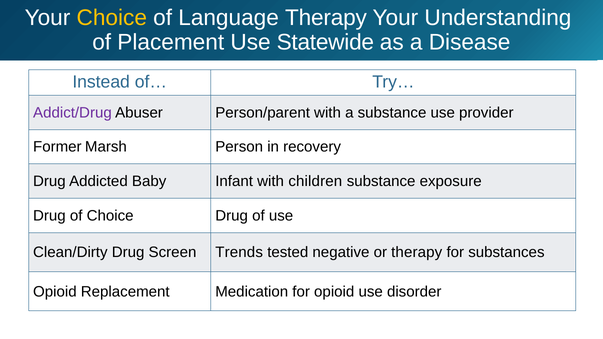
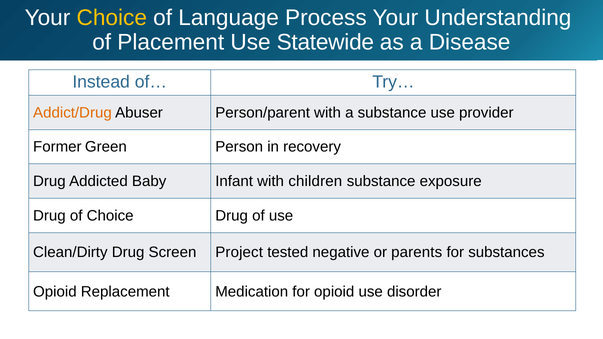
Language Therapy: Therapy -> Process
Addict/Drug colour: purple -> orange
Marsh: Marsh -> Green
Trends: Trends -> Project
or therapy: therapy -> parents
